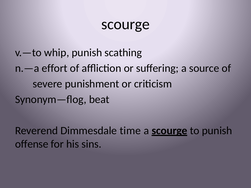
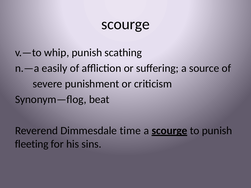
effort: effort -> easily
offense: offense -> fleeting
